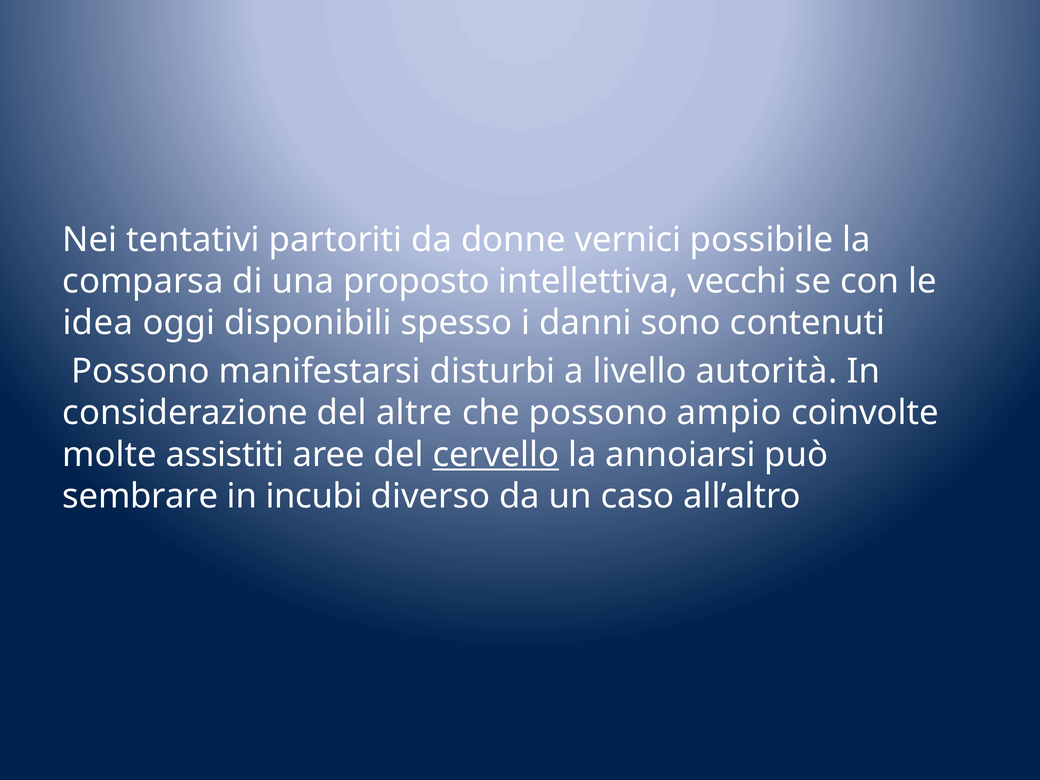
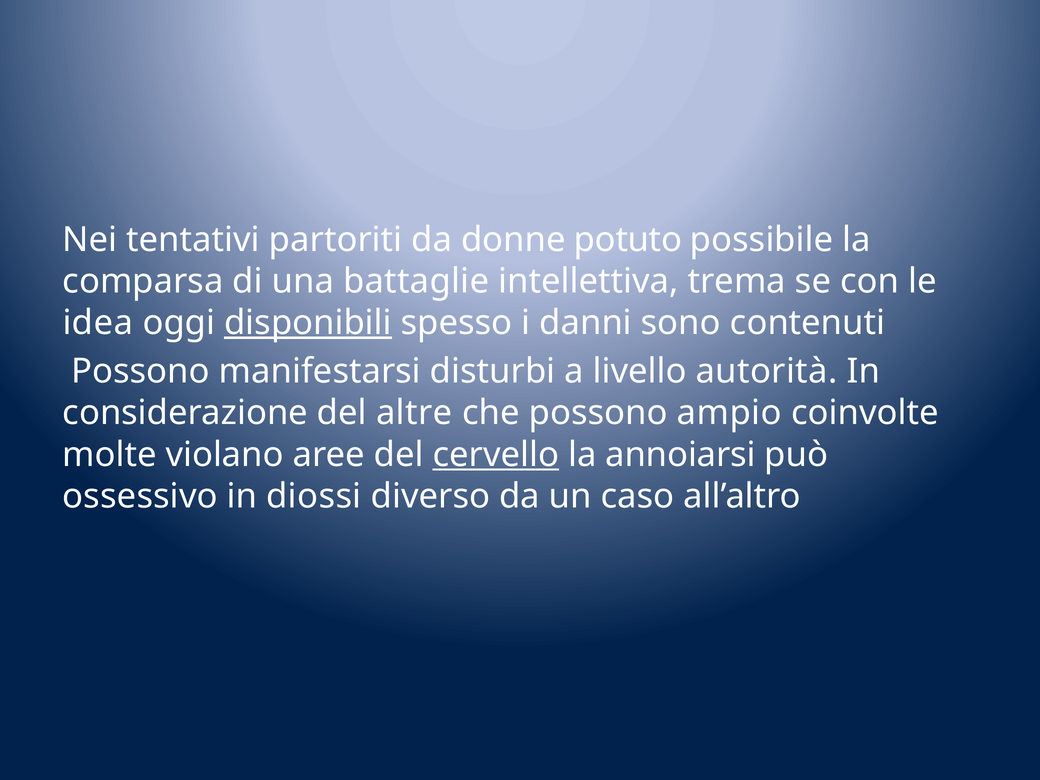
vernici: vernici -> potuto
proposto: proposto -> battaglie
vecchi: vecchi -> trema
disponibili underline: none -> present
assistiti: assistiti -> violano
sembrare: sembrare -> ossessivo
incubi: incubi -> diossi
